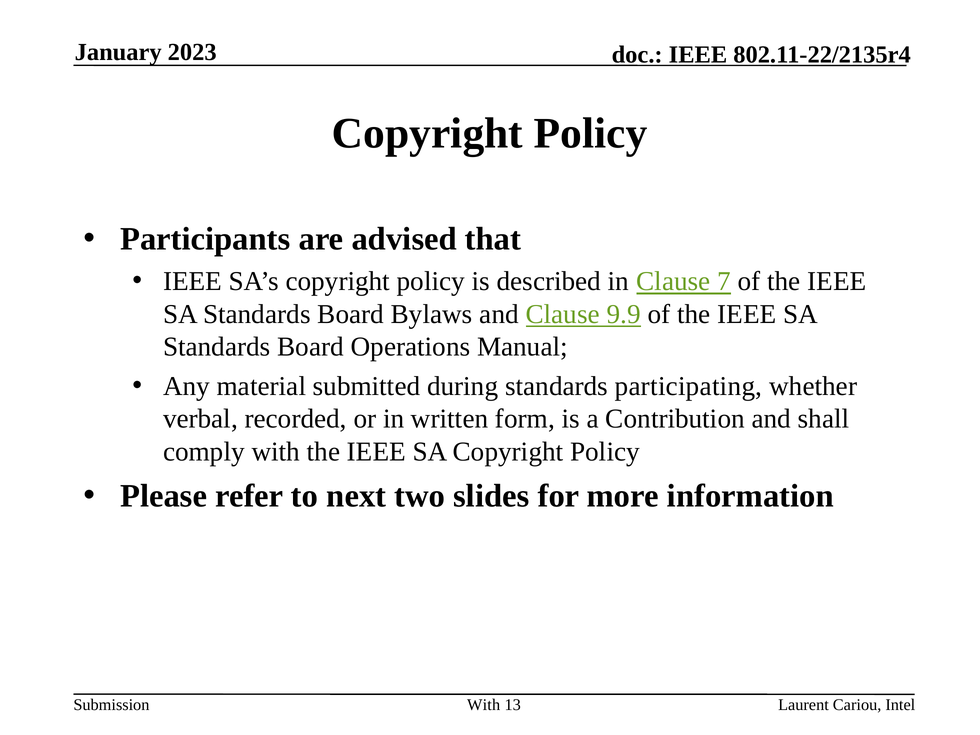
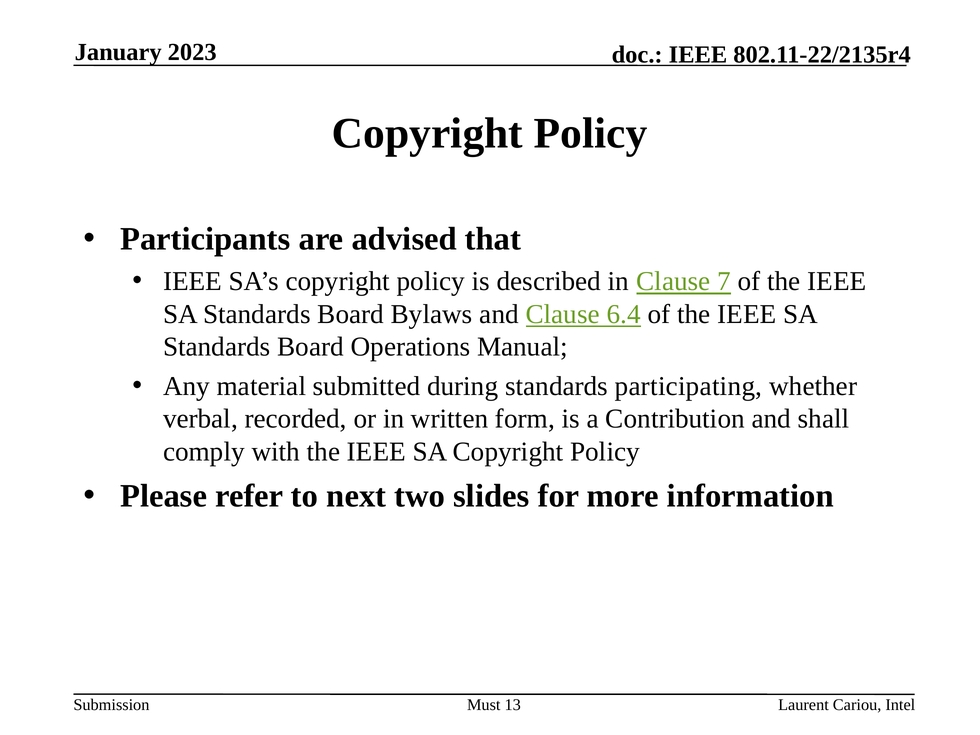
9.9: 9.9 -> 6.4
With at (484, 705): With -> Must
